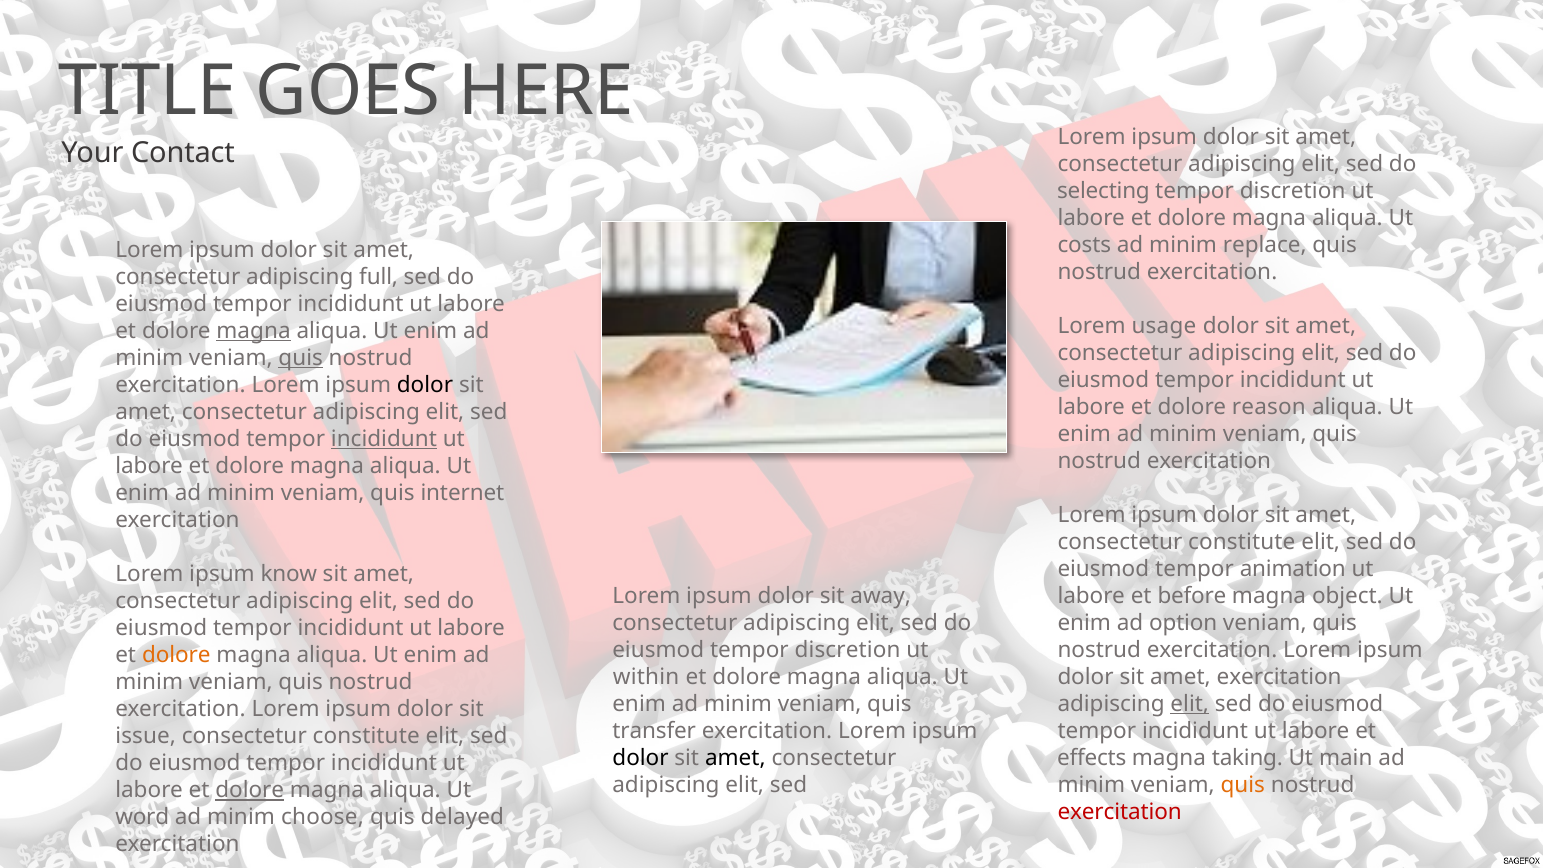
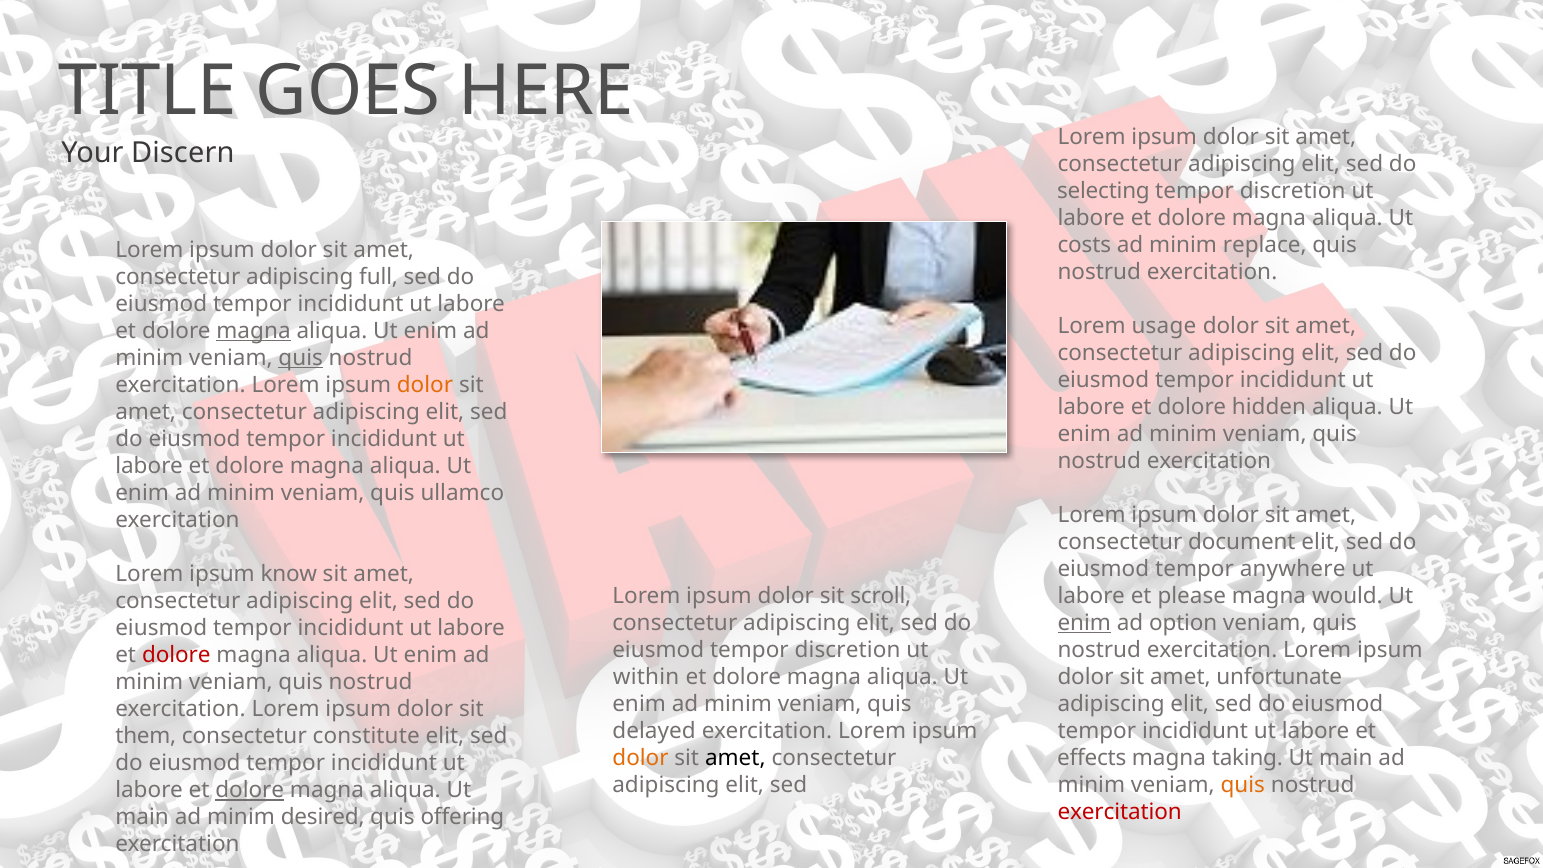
Contact: Contact -> Discern
dolor at (425, 385) colour: black -> orange
reason: reason -> hidden
incididunt at (384, 439) underline: present -> none
internet: internet -> ullamco
constitute at (1242, 542): constitute -> document
animation: animation -> anywhere
away: away -> scroll
before: before -> please
object: object -> would
enim at (1084, 623) underline: none -> present
dolore at (176, 655) colour: orange -> red
amet exercitation: exercitation -> unfortunate
elit at (1190, 704) underline: present -> none
transfer: transfer -> delayed
issue: issue -> them
dolor at (640, 758) colour: black -> orange
word at (142, 817): word -> main
choose: choose -> desired
delayed: delayed -> offering
